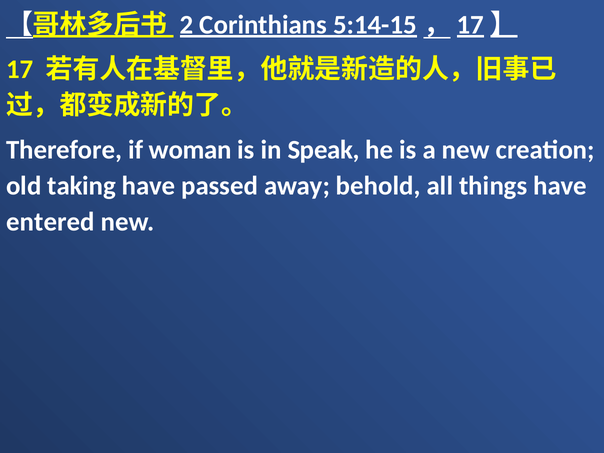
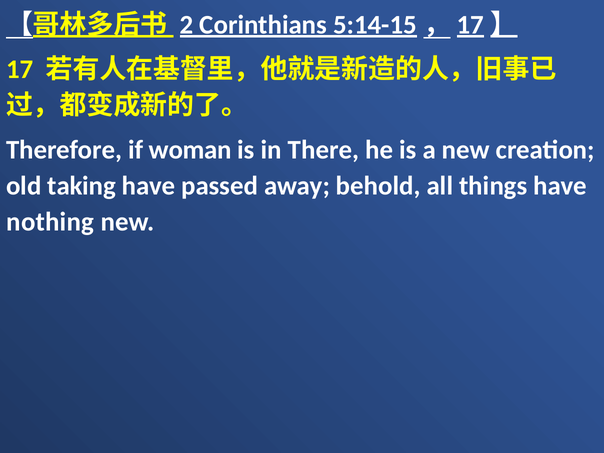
Speak: Speak -> There
entered: entered -> nothing
